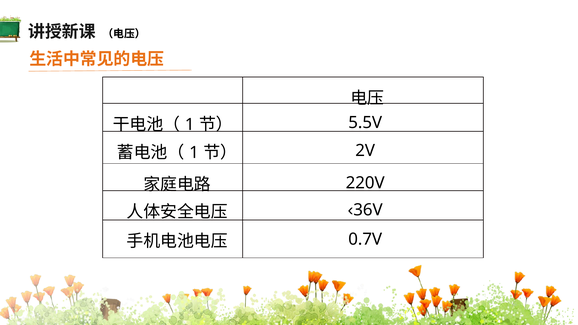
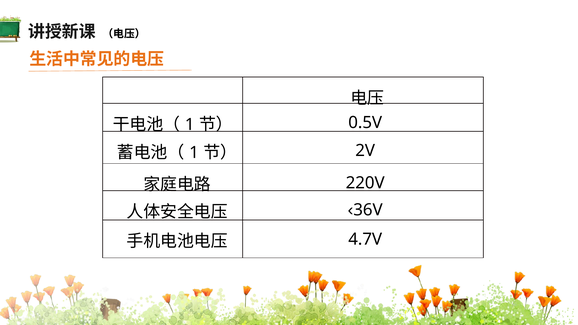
5.5V: 5.5V -> 0.5V
0.7V: 0.7V -> 4.7V
